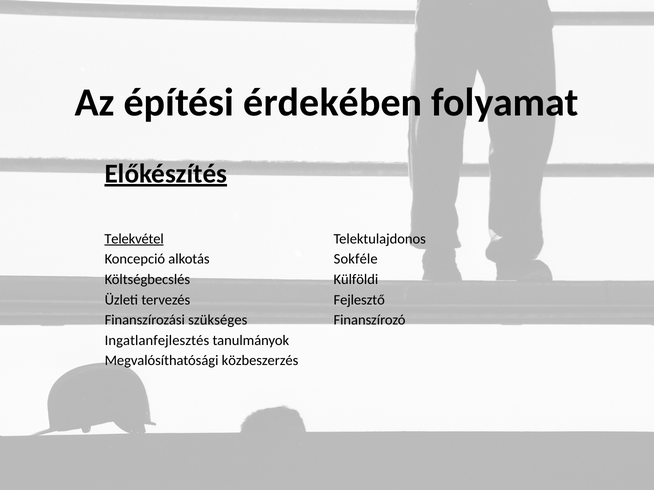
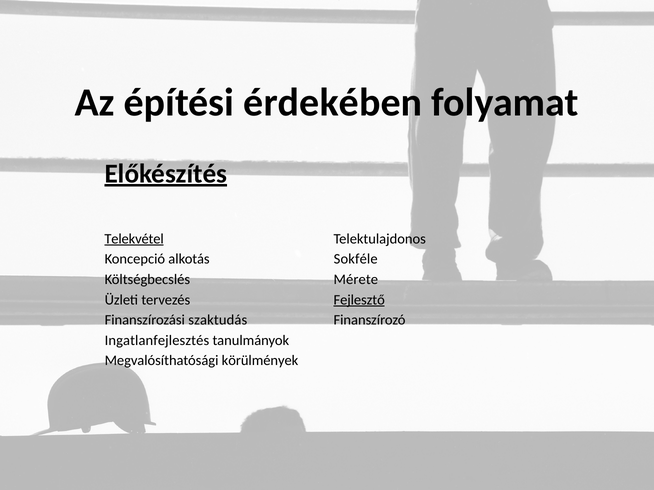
Külföldi: Külföldi -> Mérete
Fejlesztő underline: none -> present
szükséges: szükséges -> szaktudás
közbeszerzés: közbeszerzés -> körülmények
